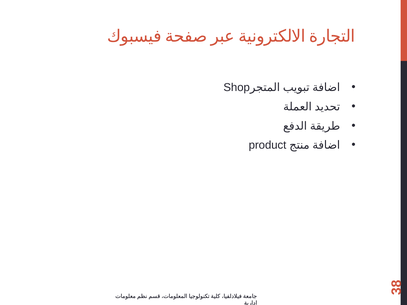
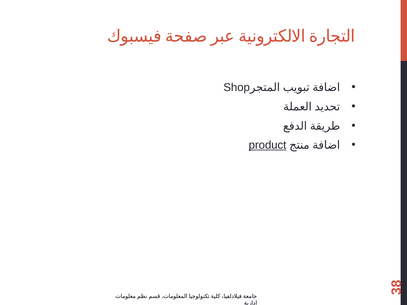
product underline: none -> present
